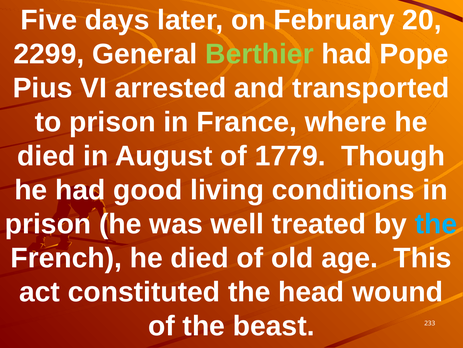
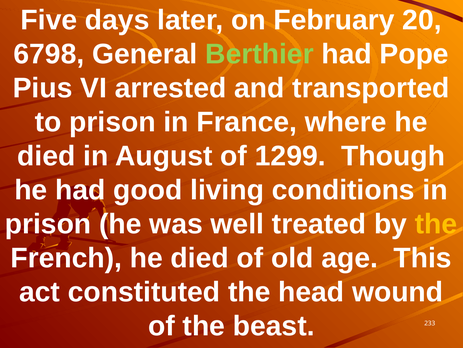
2299: 2299 -> 6798
1779: 1779 -> 1299
the at (436, 224) colour: light blue -> yellow
